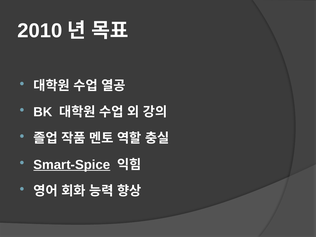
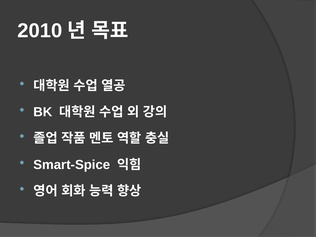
Smart-Spice underline: present -> none
